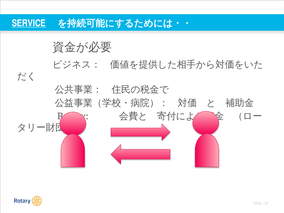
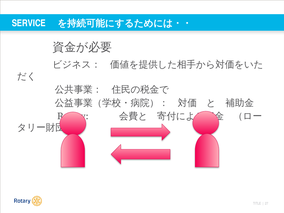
SERVICE underline: present -> none
